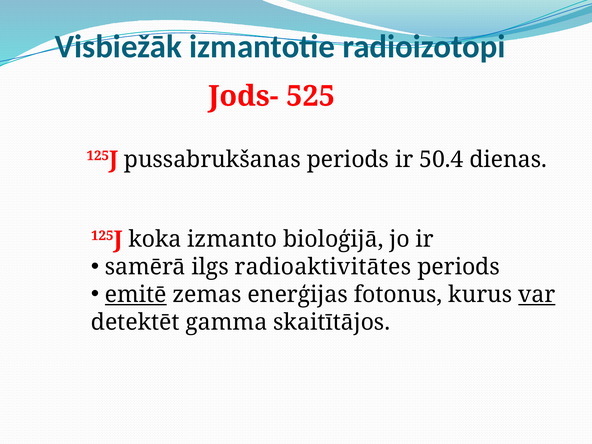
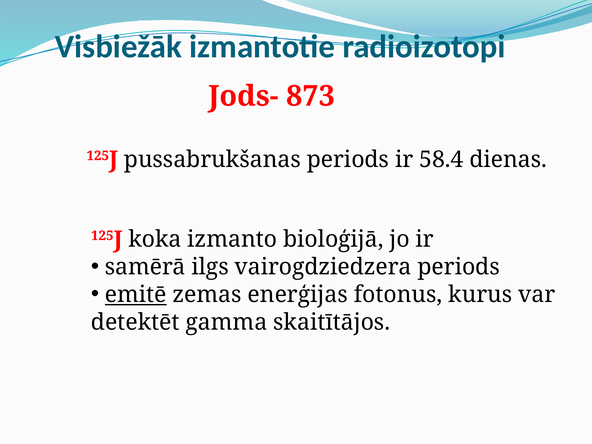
525: 525 -> 873
50.4: 50.4 -> 58.4
radioaktivitātes: radioaktivitātes -> vairogdziedzera
var underline: present -> none
